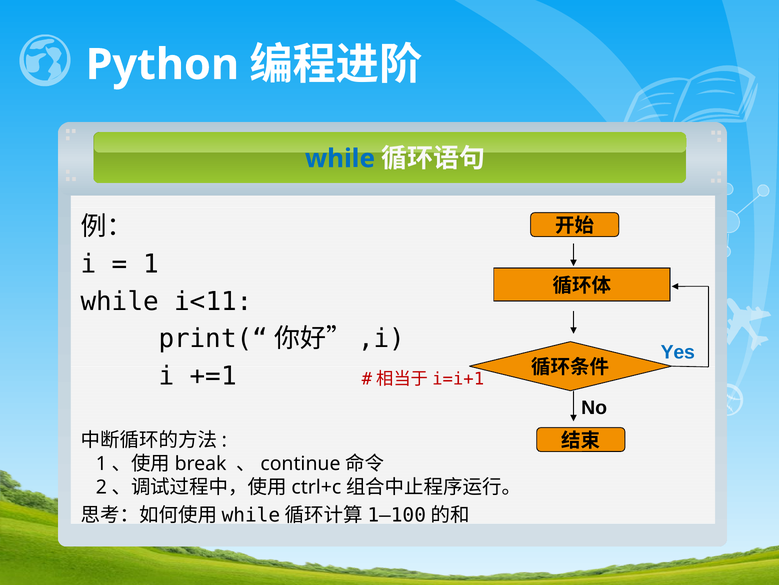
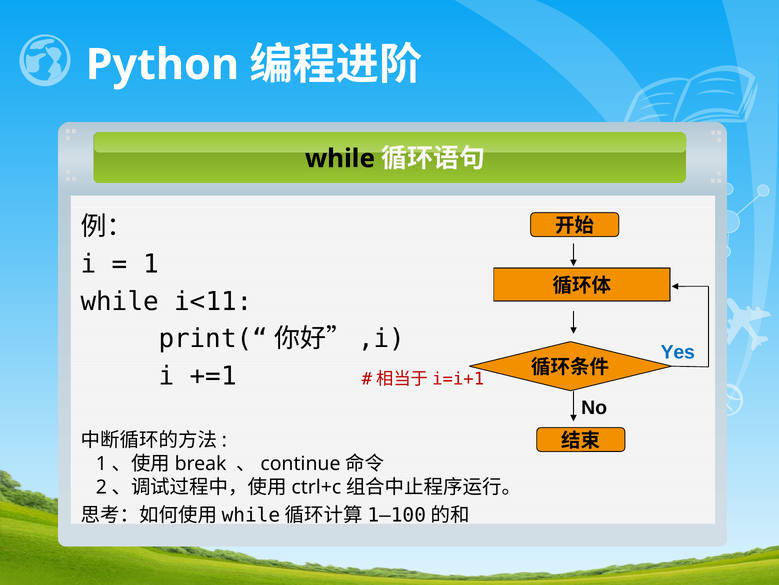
while at (340, 158) colour: blue -> black
